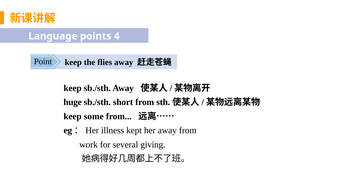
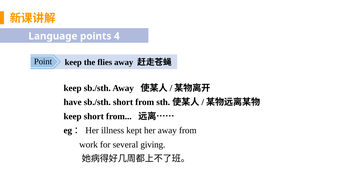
huge: huge -> have
keep some: some -> short
